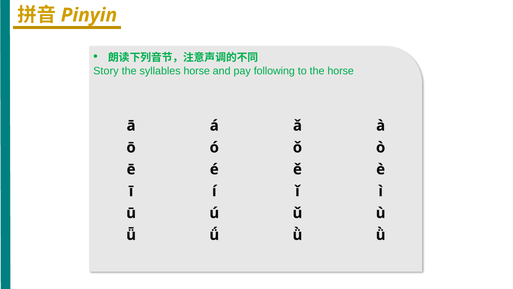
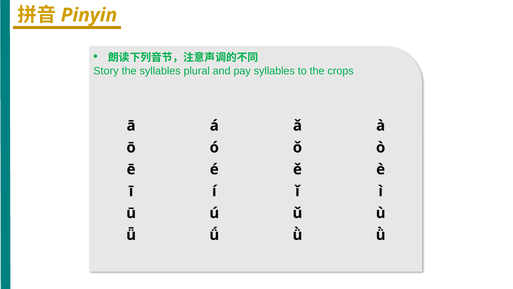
syllables horse: horse -> plural
pay following: following -> syllables
the horse: horse -> crops
